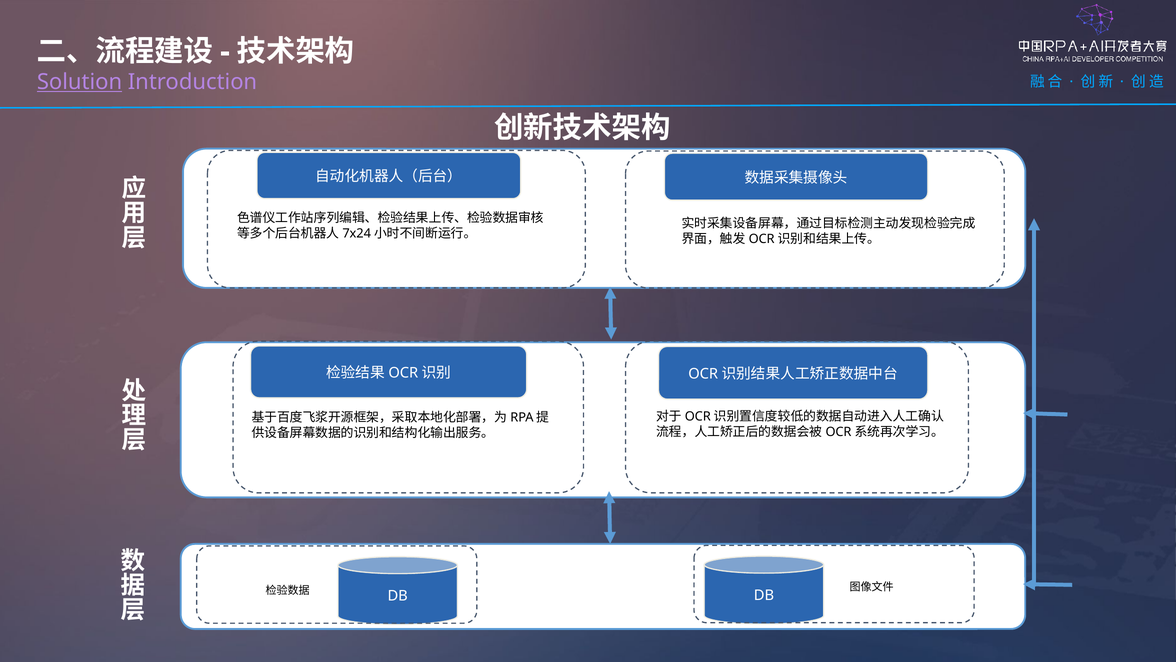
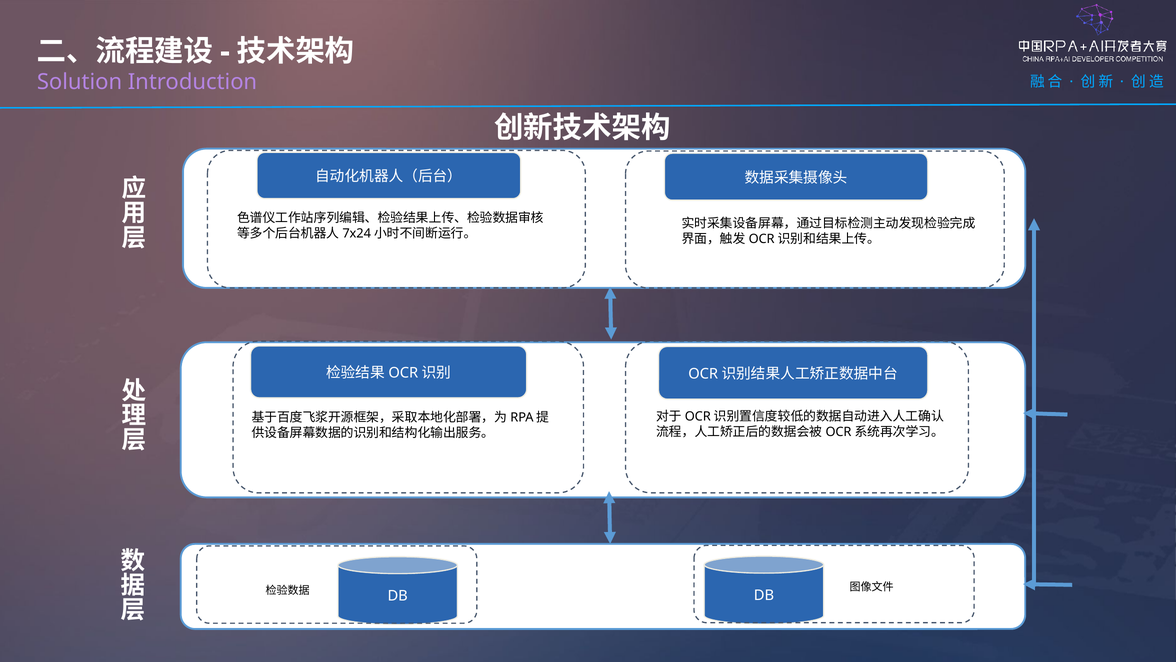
Solution underline: present -> none
